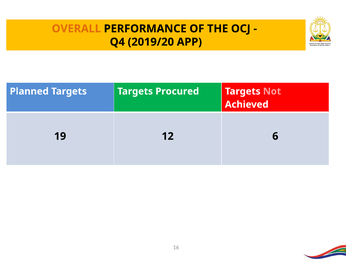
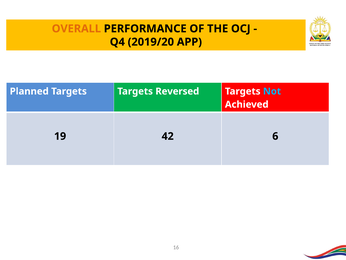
Procured: Procured -> Reversed
Not colour: pink -> light blue
12: 12 -> 42
